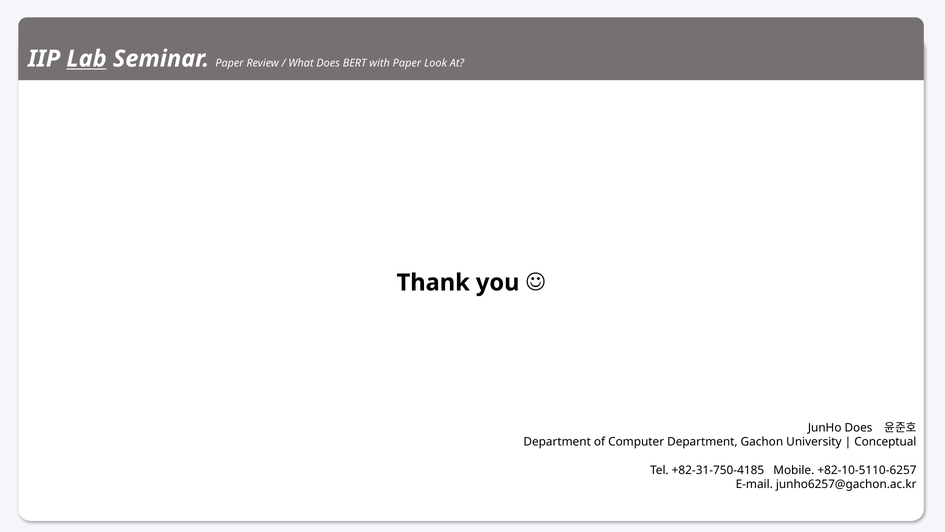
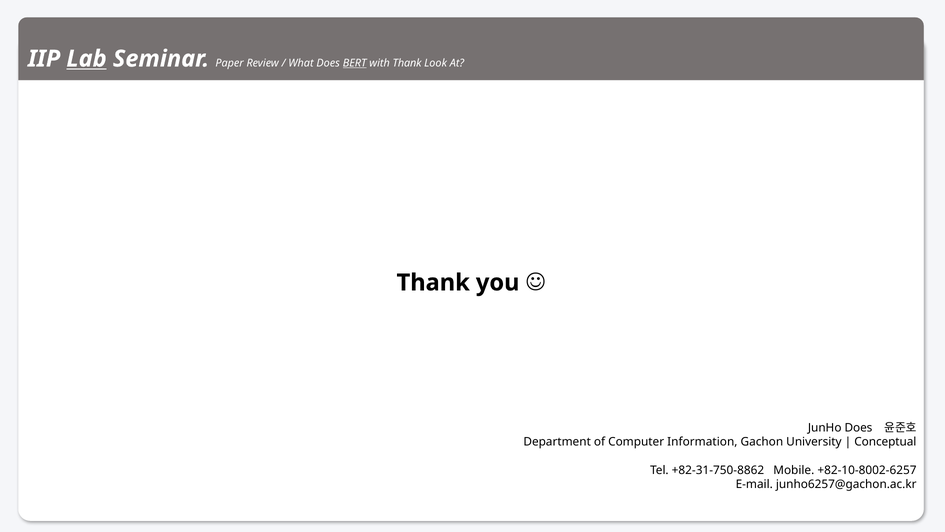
BERT underline: none -> present
with Paper: Paper -> Thank
Computer Department: Department -> Information
+82-31-750-4185: +82-31-750-4185 -> +82-31-750-8862
+82-10-5110-6257: +82-10-5110-6257 -> +82-10-8002-6257
